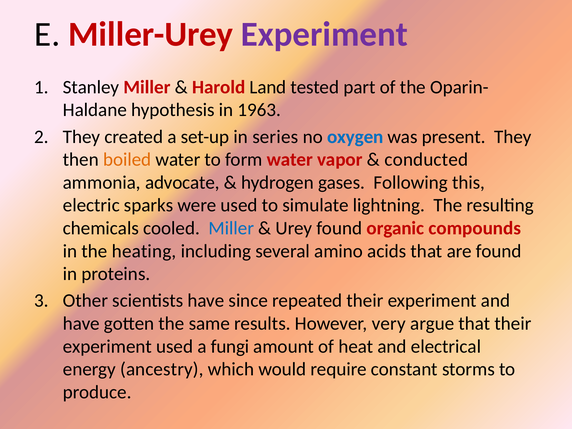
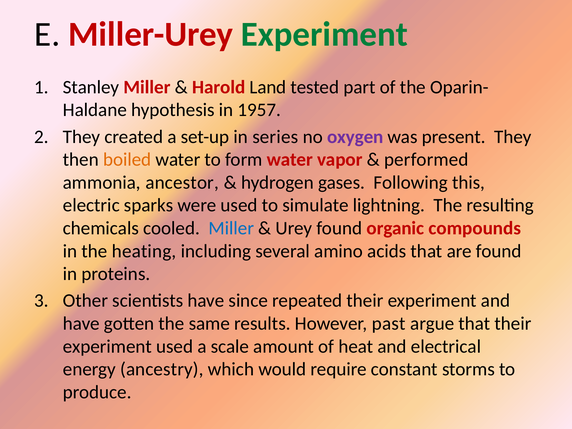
Experiment at (324, 34) colour: purple -> green
1963: 1963 -> 1957
oxygen colour: blue -> purple
conducted: conducted -> performed
advocate: advocate -> ancestor
very: very -> past
fungi: fungi -> scale
